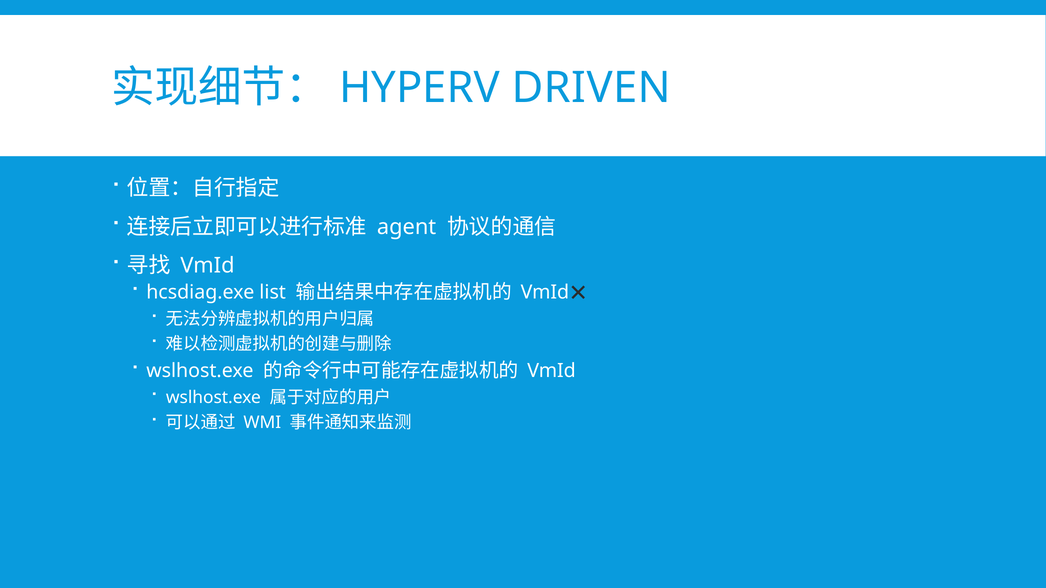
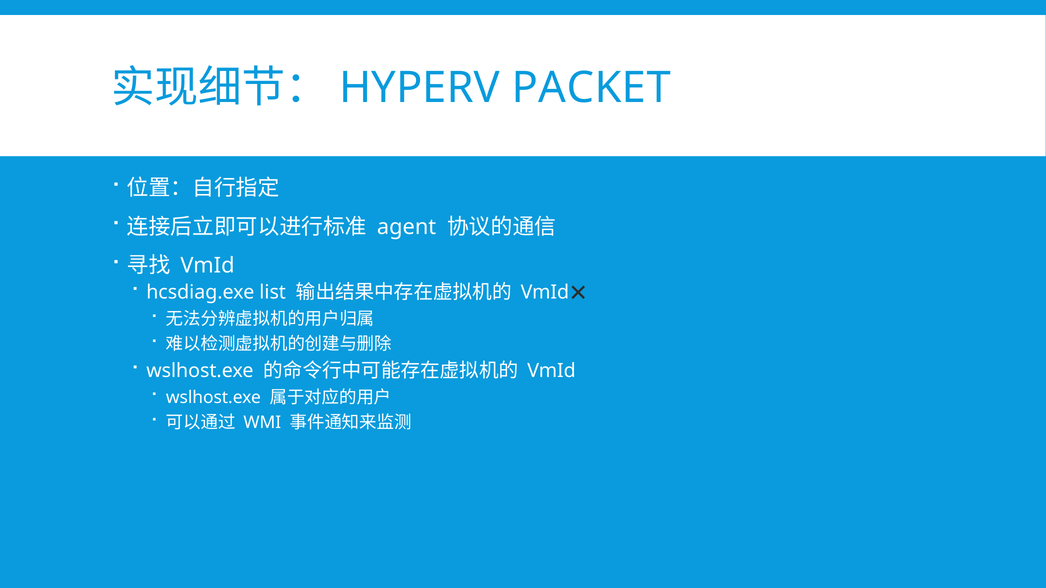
DRIVEN: DRIVEN -> PACKET
